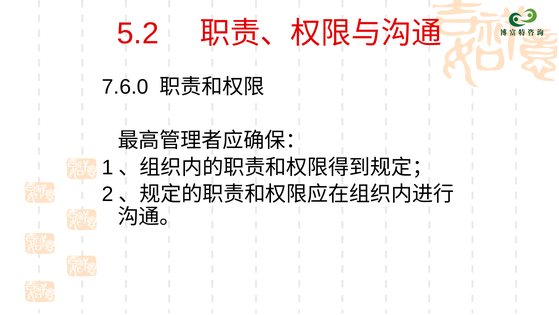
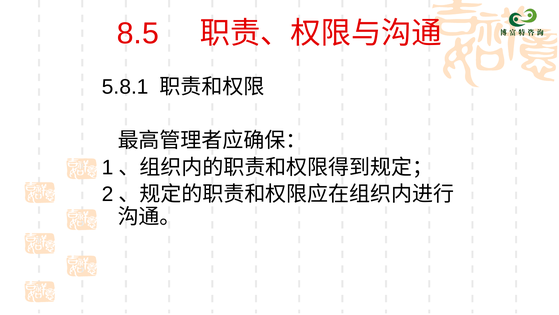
5.2: 5.2 -> 8.5
7.6.0: 7.6.0 -> 5.8.1
